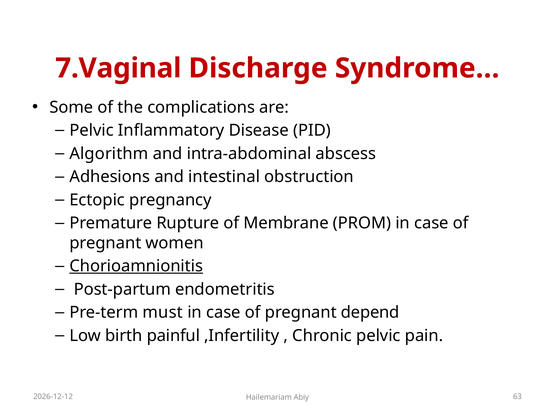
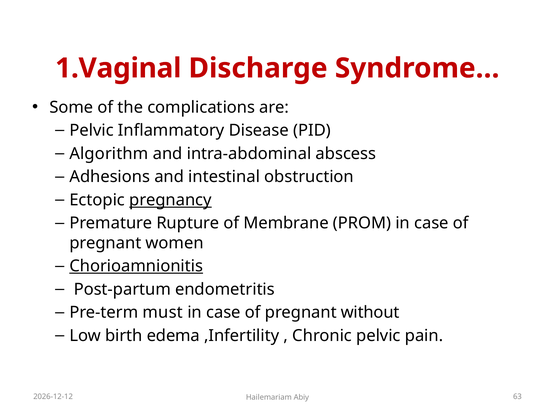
7.Vaginal: 7.Vaginal -> 1.Vaginal
pregnancy underline: none -> present
depend: depend -> without
painful: painful -> edema
